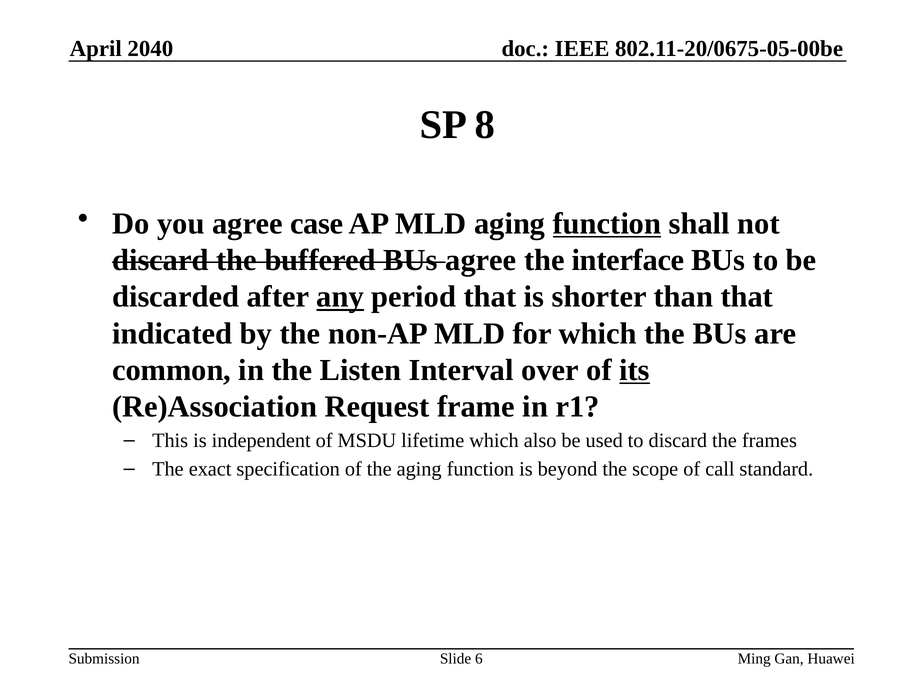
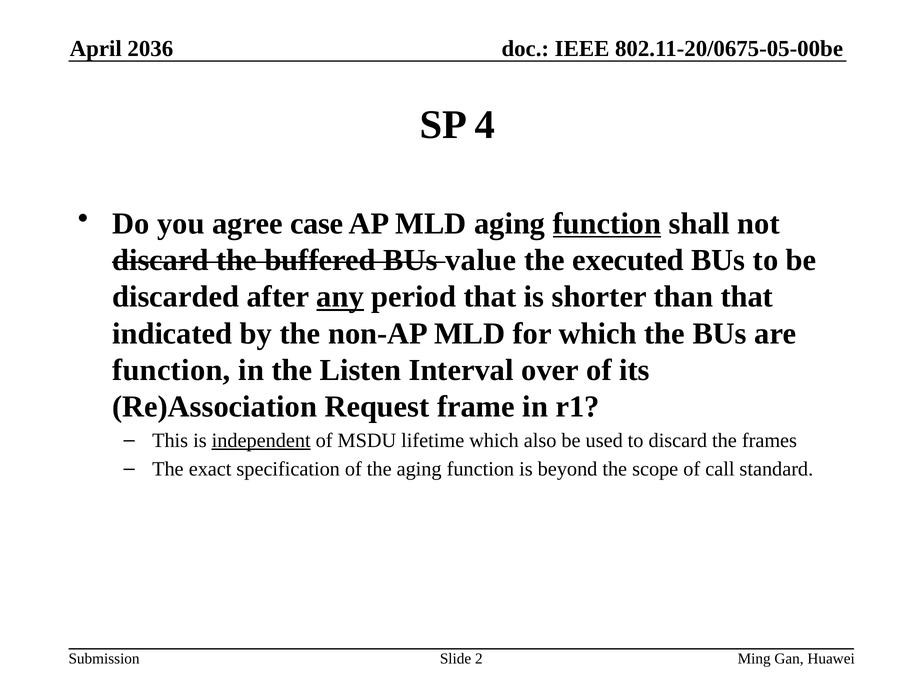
2040: 2040 -> 2036
8: 8 -> 4
BUs agree: agree -> value
interface: interface -> executed
common at (172, 370): common -> function
its underline: present -> none
independent underline: none -> present
6: 6 -> 2
